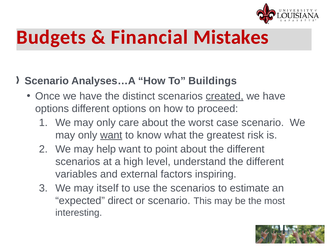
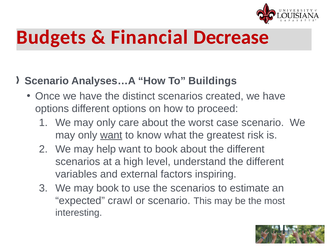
Mistakes: Mistakes -> Decrease
created underline: present -> none
to point: point -> book
may itself: itself -> book
direct: direct -> crawl
